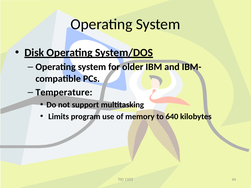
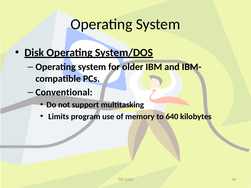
Temperature: Temperature -> Conventional
